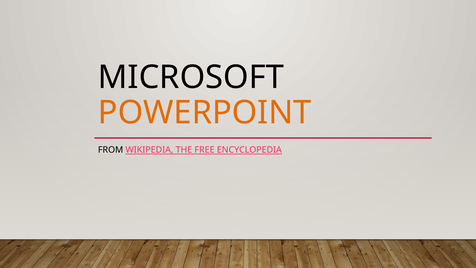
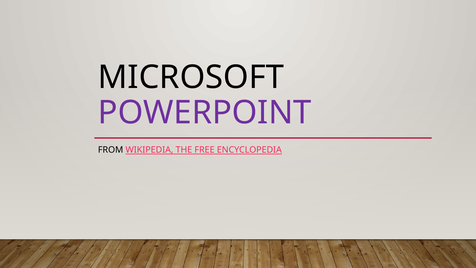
POWERPOINT colour: orange -> purple
